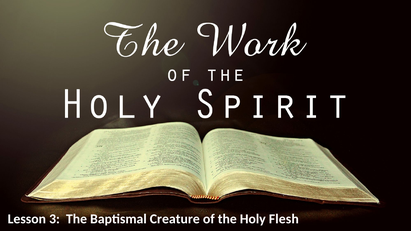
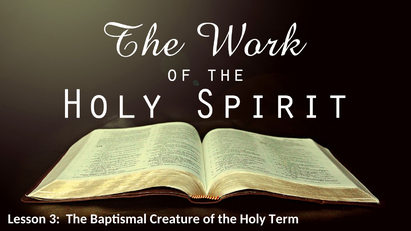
Flesh: Flesh -> Term
